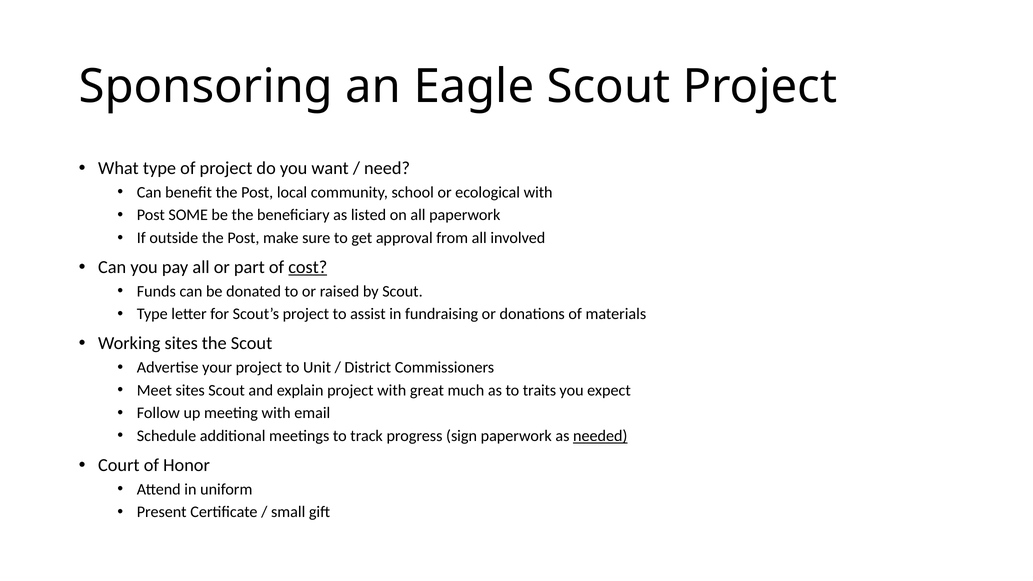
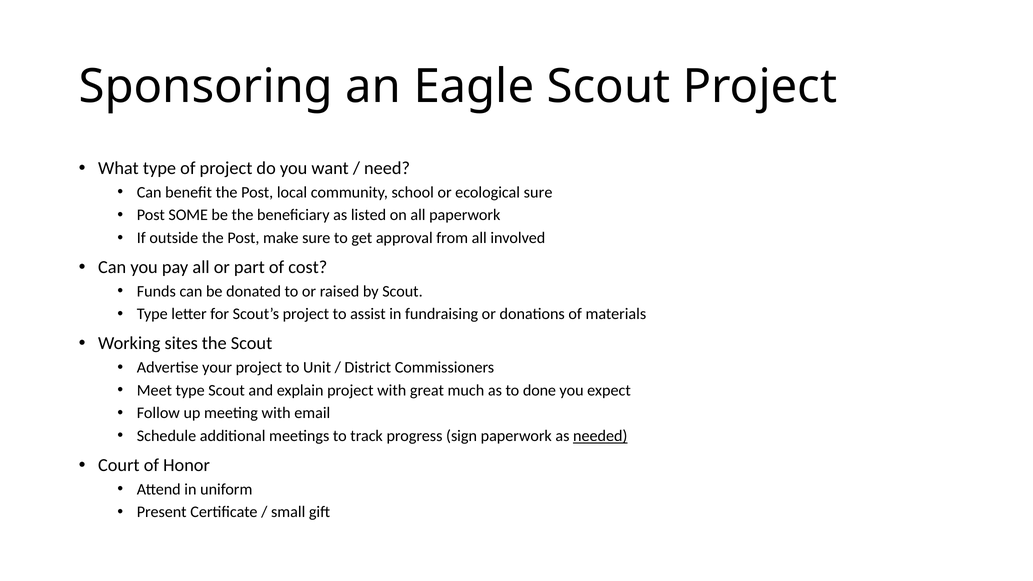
ecological with: with -> sure
cost underline: present -> none
Meet sites: sites -> type
traits: traits -> done
